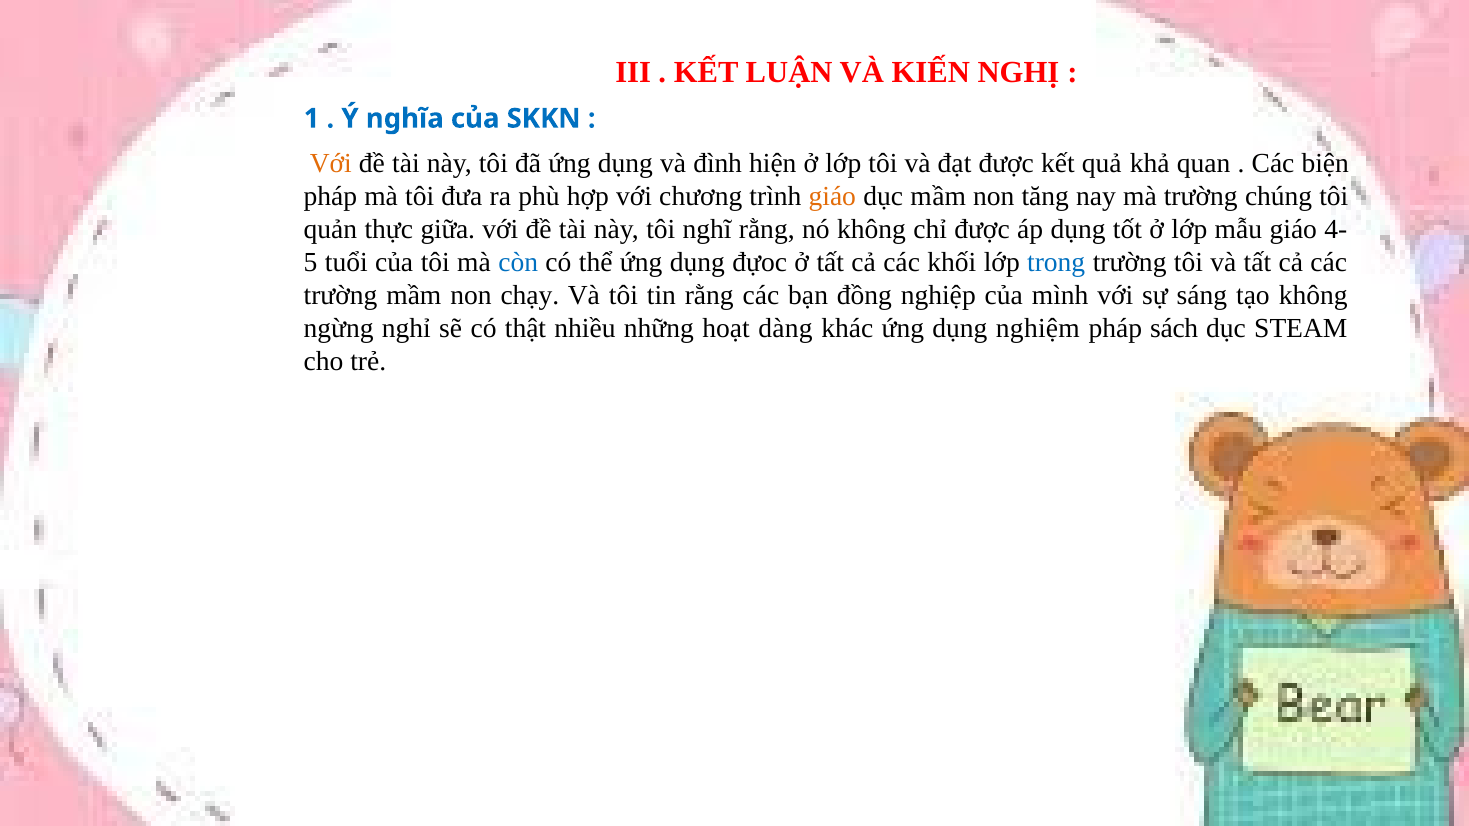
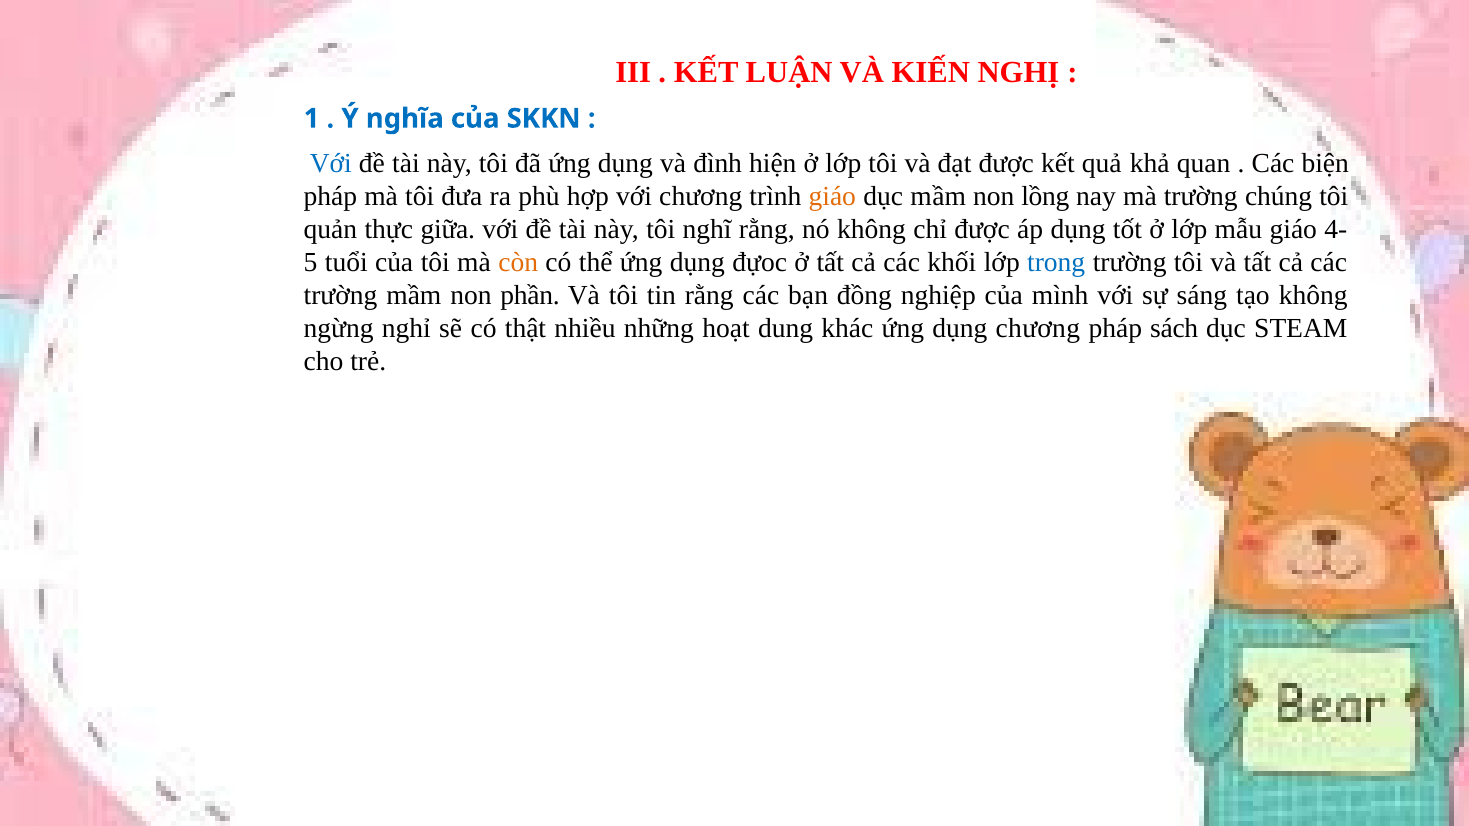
Với at (331, 163) colour: orange -> blue
tăng: tăng -> lồng
còn colour: blue -> orange
chạy: chạy -> phần
dàng: dàng -> dung
dụng nghiệm: nghiệm -> chương
